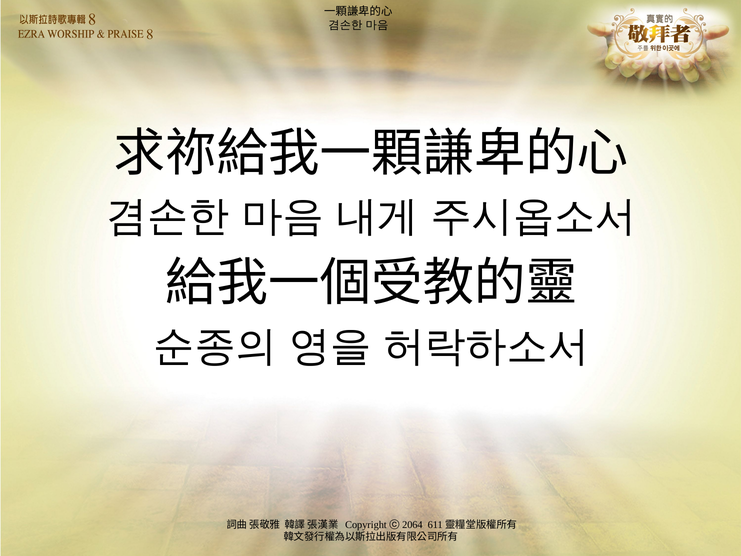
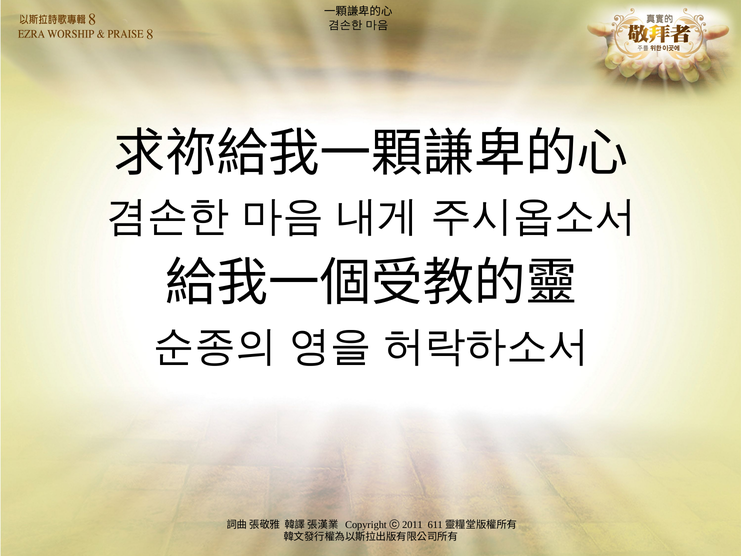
2064: 2064 -> 2011
